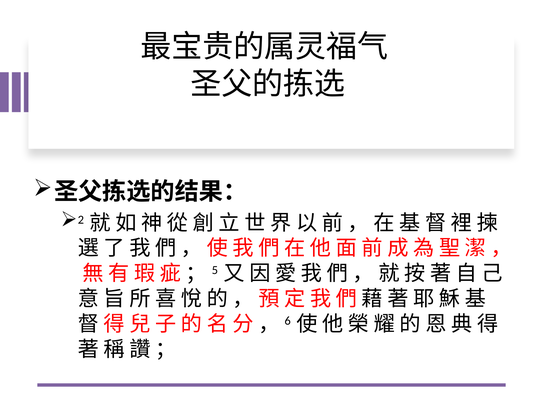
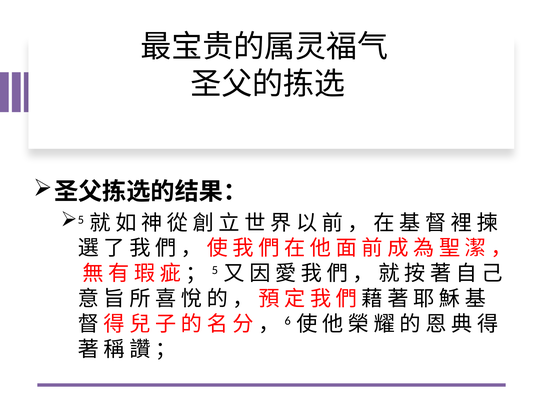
2: 2 -> 5
